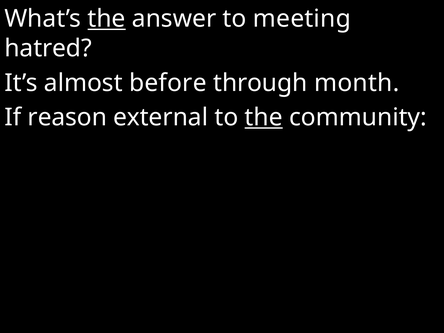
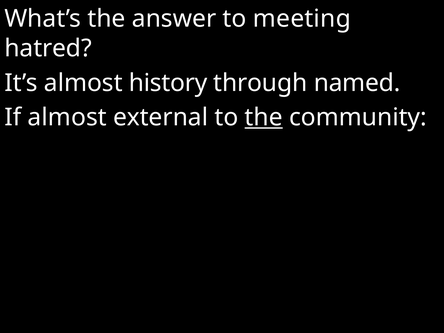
the at (107, 19) underline: present -> none
before: before -> history
month: month -> named
If reason: reason -> almost
